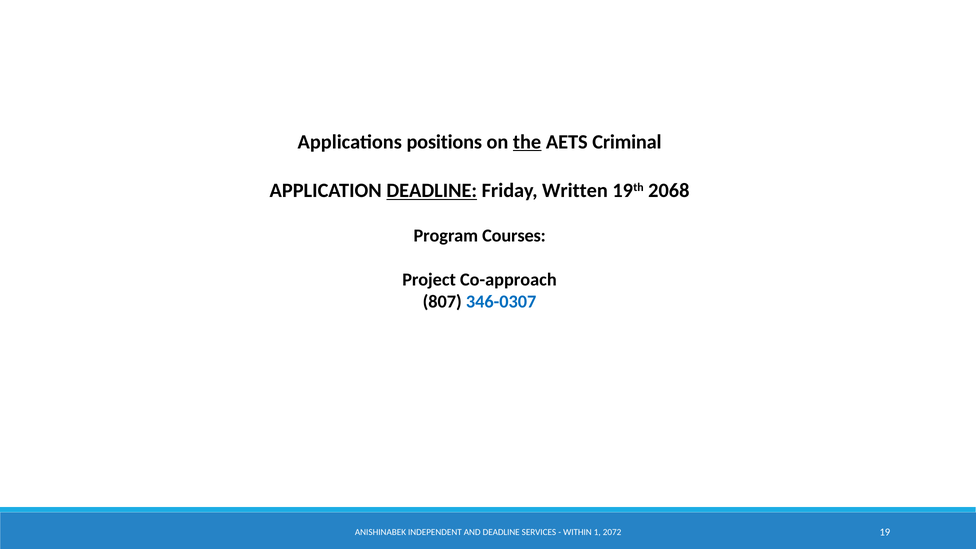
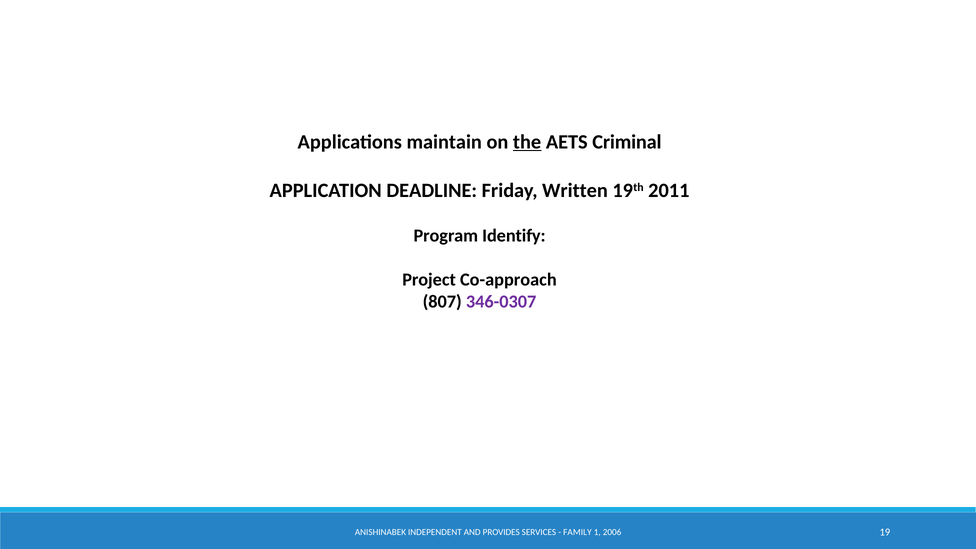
positions: positions -> maintain
DEADLINE at (432, 191) underline: present -> none
2068: 2068 -> 2011
Courses: Courses -> Identify
346-0307 colour: blue -> purple
AND DEADLINE: DEADLINE -> PROVIDES
WITHIN: WITHIN -> FAMILY
2072: 2072 -> 2006
